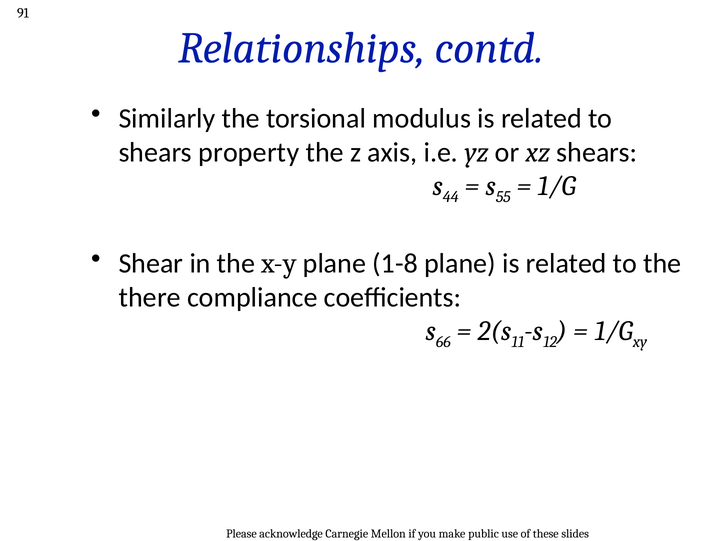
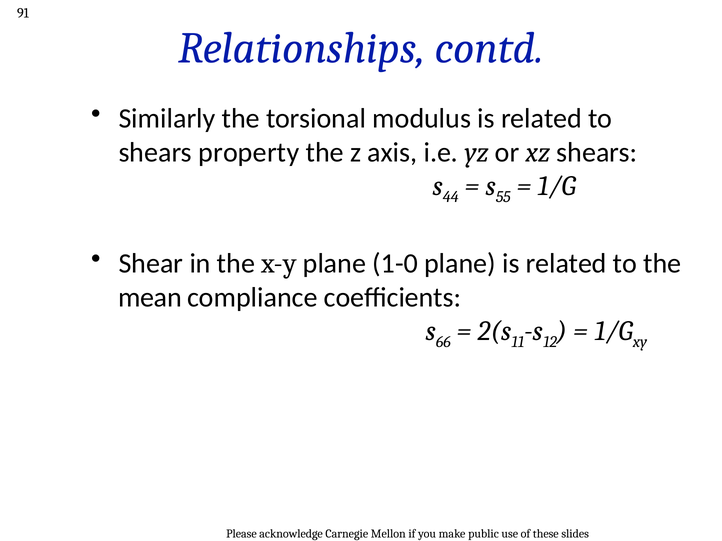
1-8: 1-8 -> 1-0
there: there -> mean
